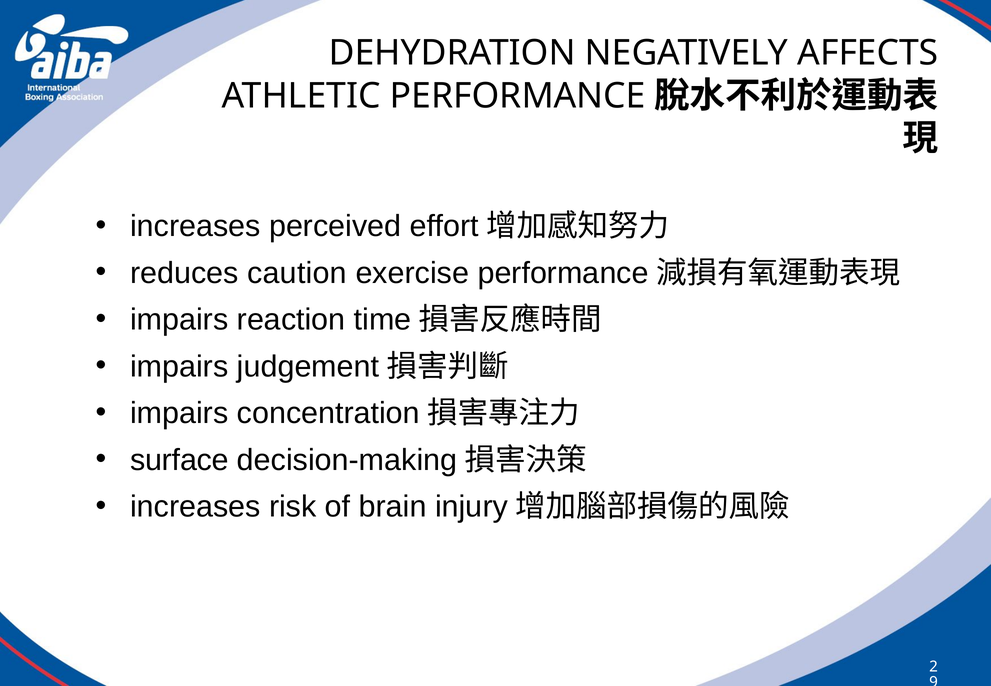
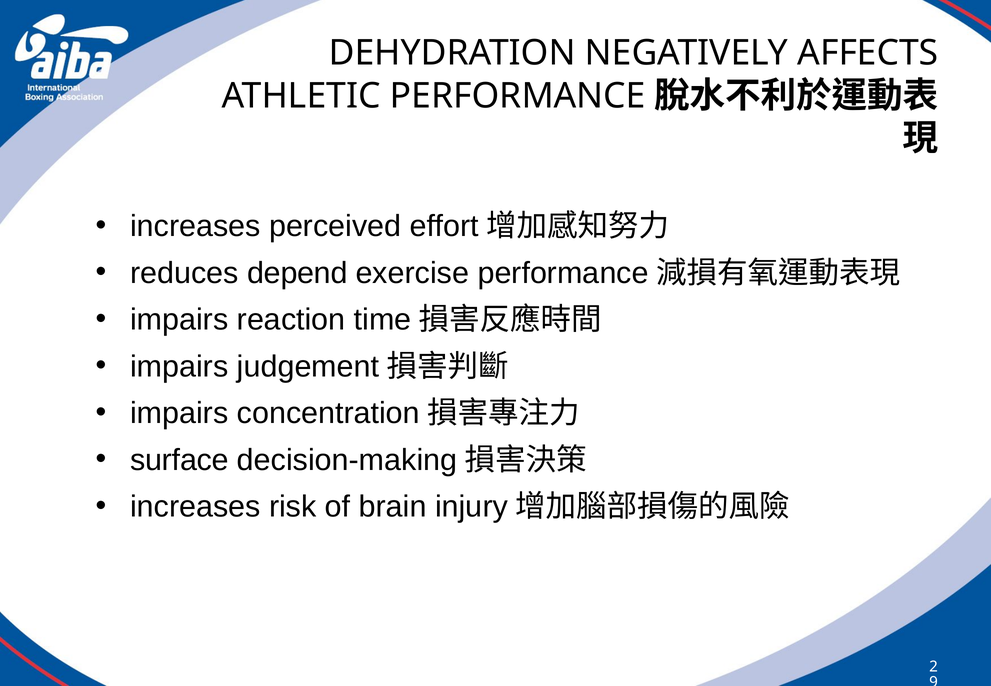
caution: caution -> depend
